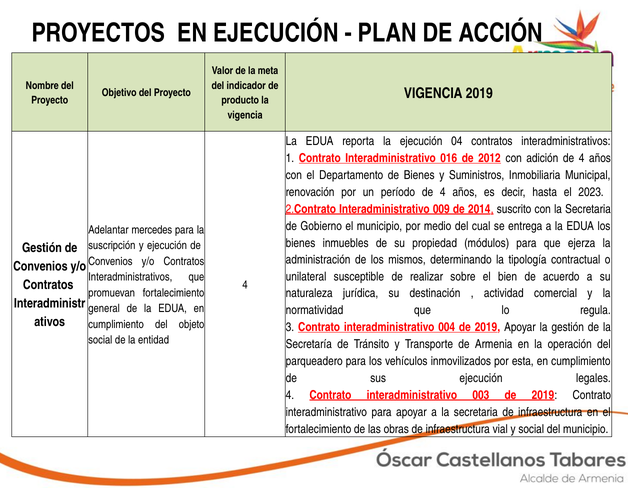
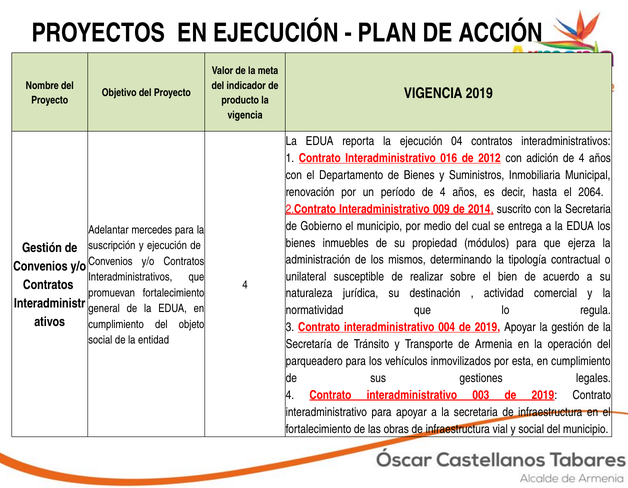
2023: 2023 -> 2064
sus ejecución: ejecución -> gestiones
